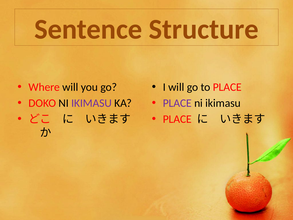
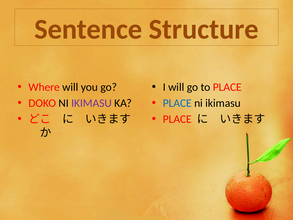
PLACE at (177, 103) colour: purple -> blue
